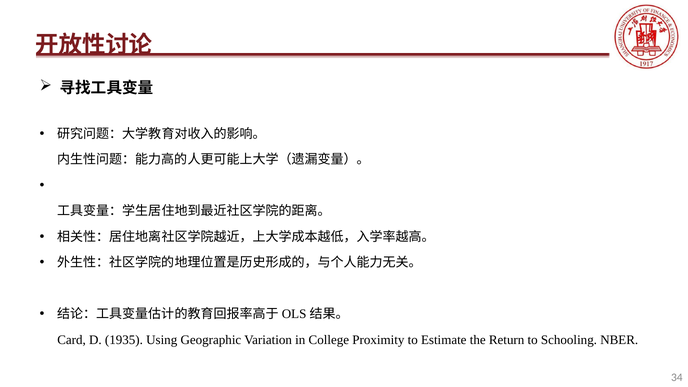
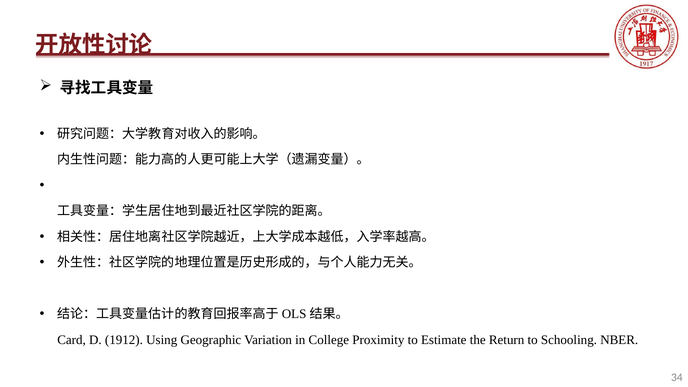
1935: 1935 -> 1912
